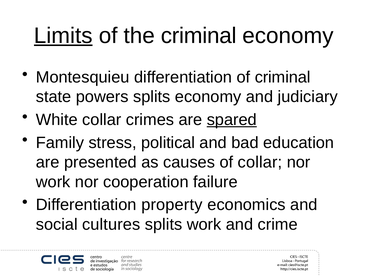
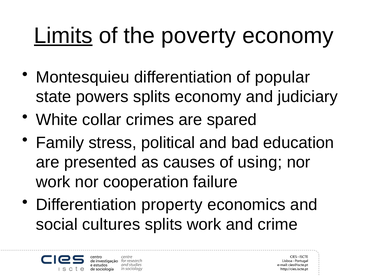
the criminal: criminal -> poverty
of criminal: criminal -> popular
spared underline: present -> none
of collar: collar -> using
